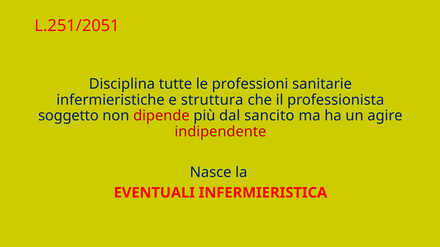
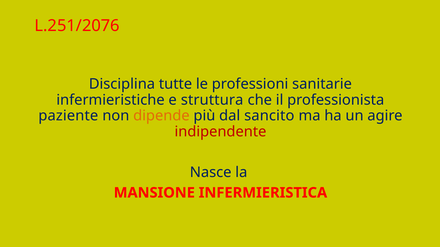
L.251/2051: L.251/2051 -> L.251/2076
soggetto: soggetto -> paziente
dipende colour: red -> orange
EVENTUALI: EVENTUALI -> MANSIONE
